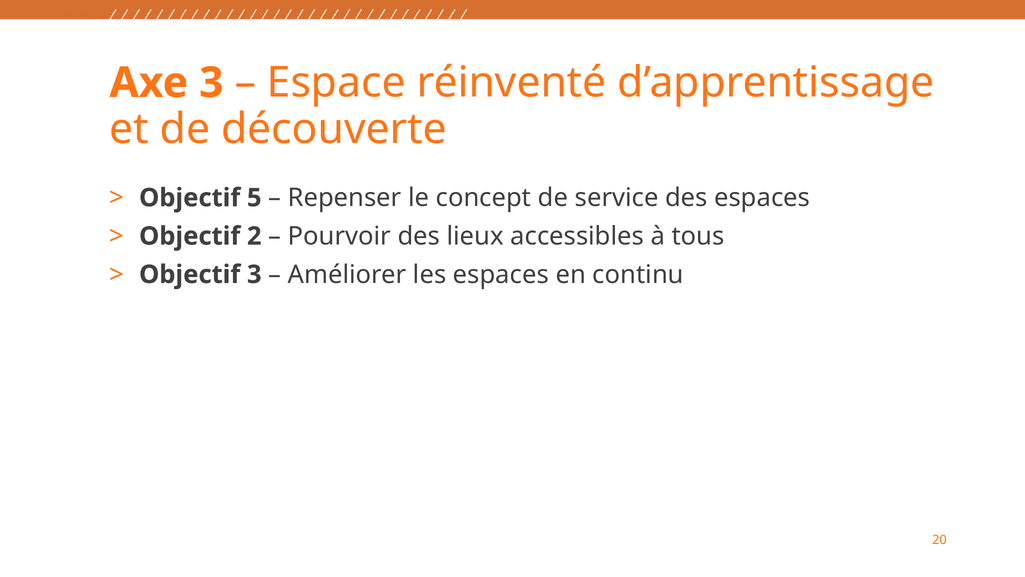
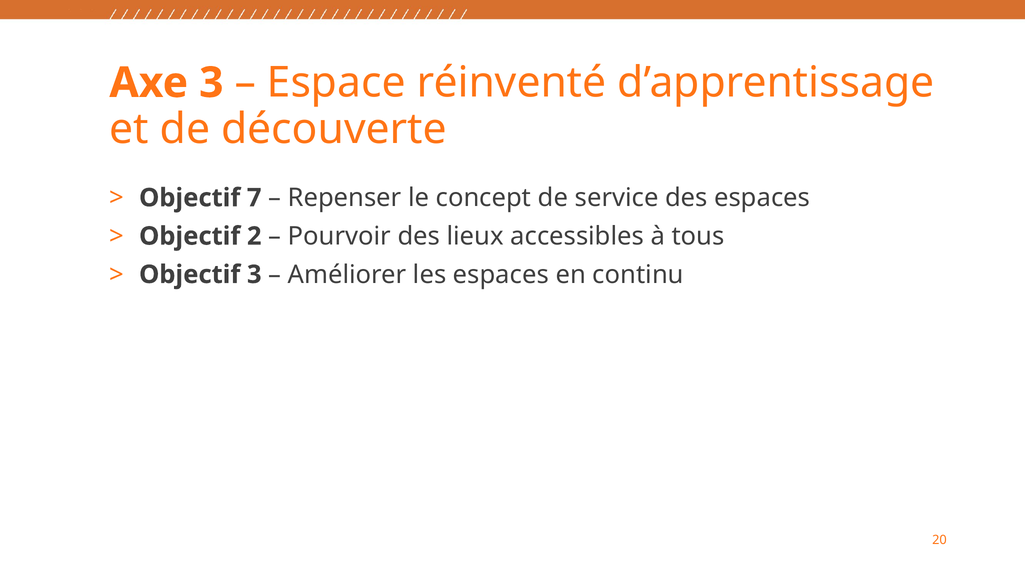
5: 5 -> 7
